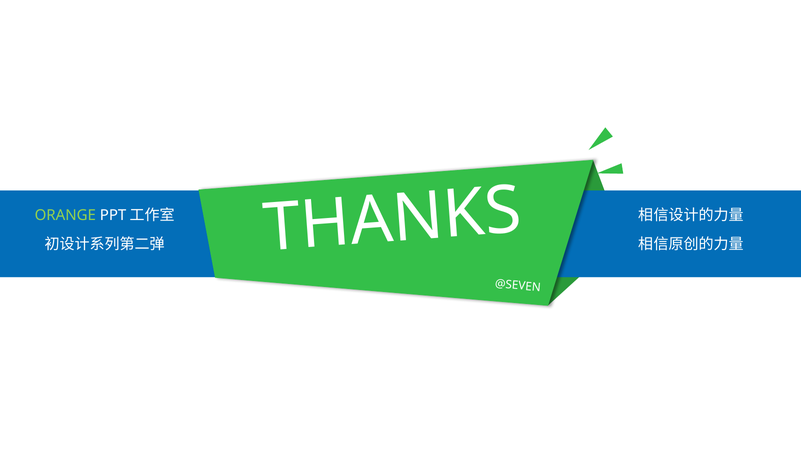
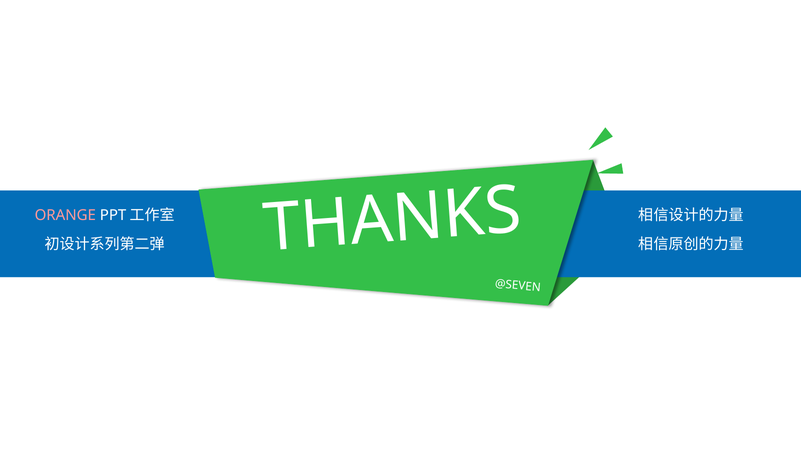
ORANGE colour: light green -> pink
